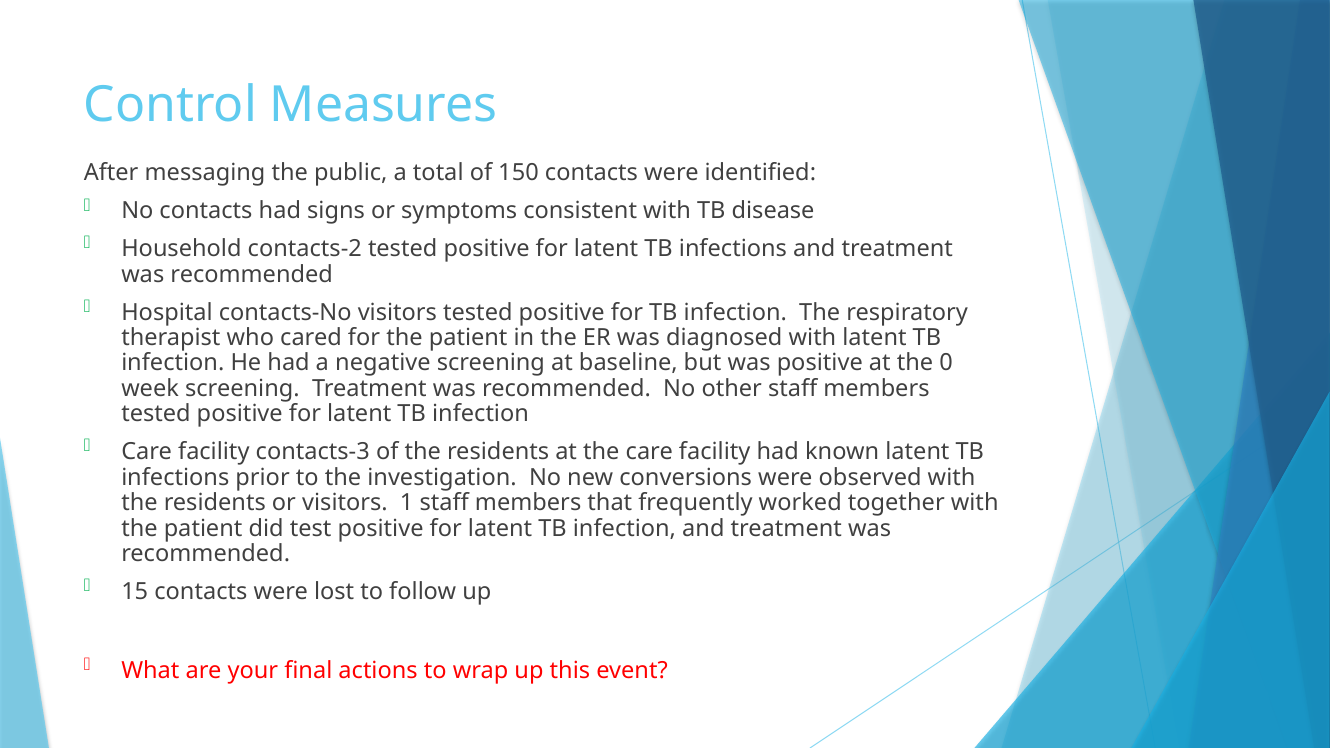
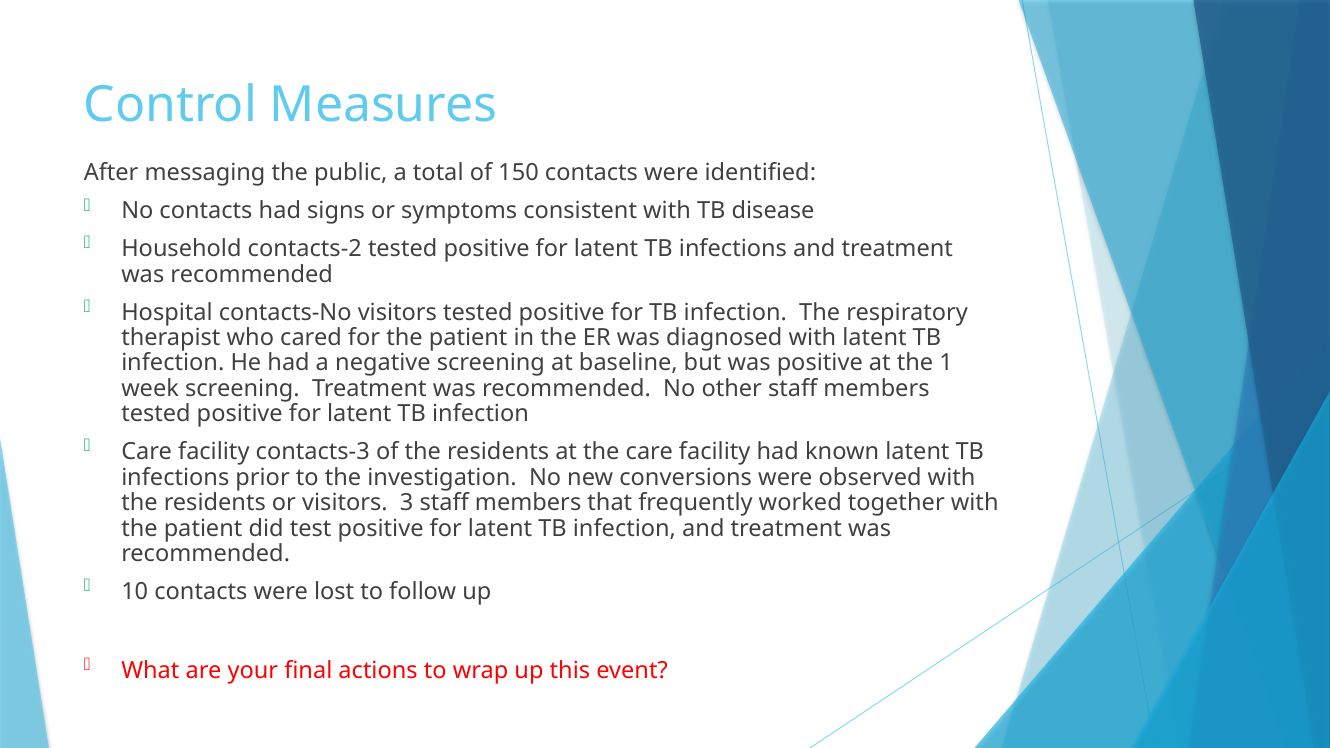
0: 0 -> 1
1: 1 -> 3
15: 15 -> 10
